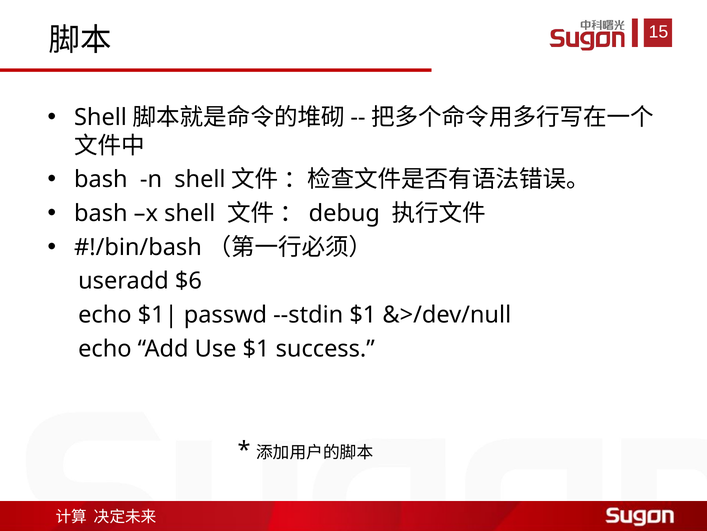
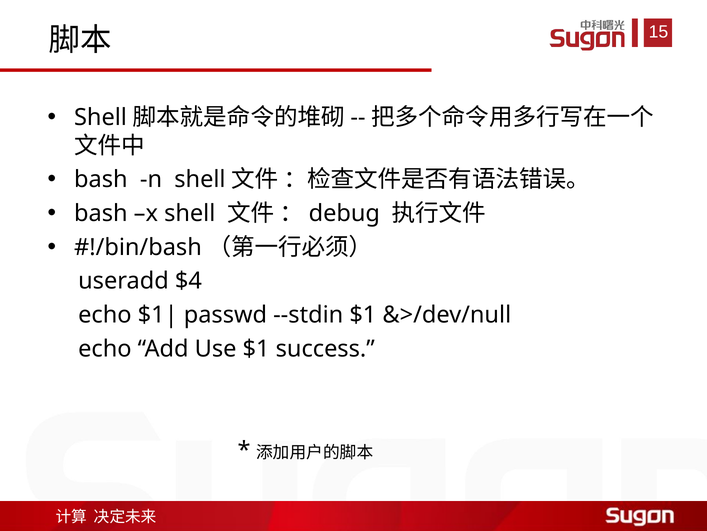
$6: $6 -> $4
